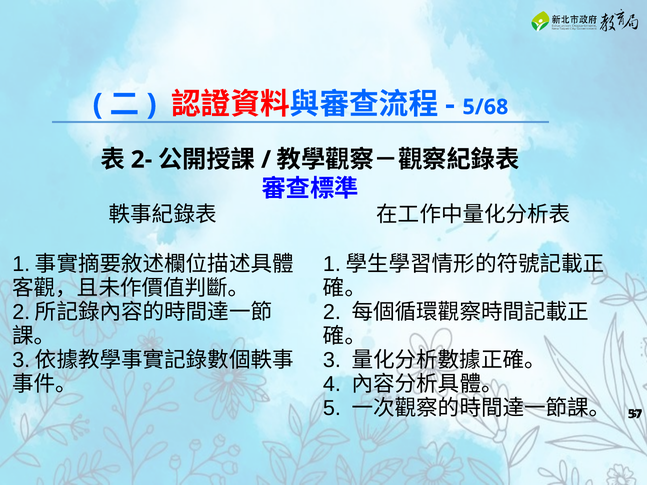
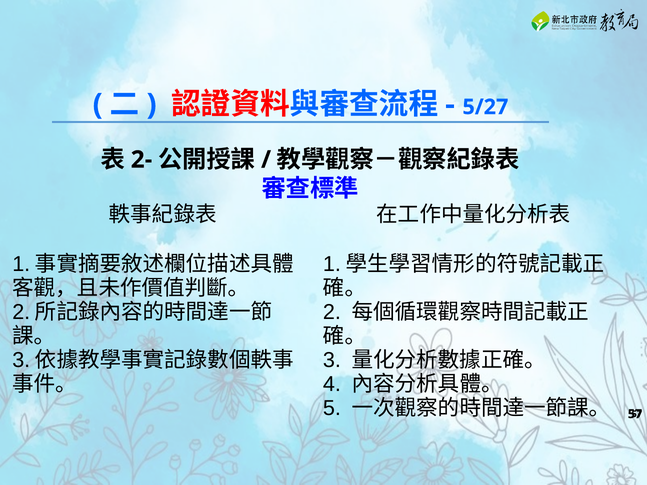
5/68: 5/68 -> 5/27
